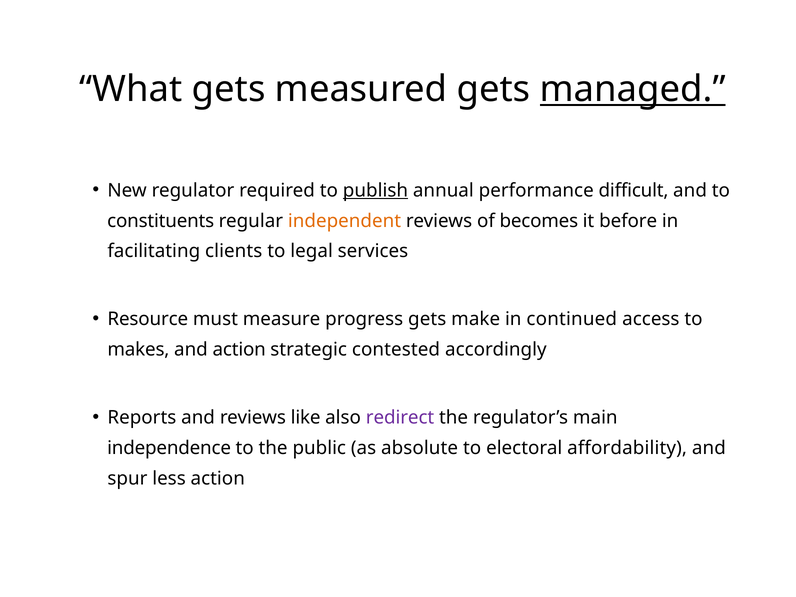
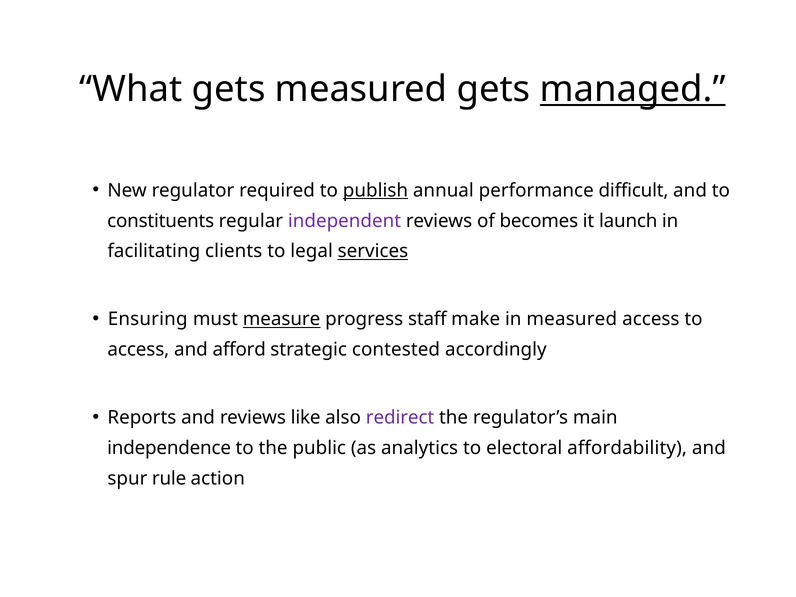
independent colour: orange -> purple
before: before -> launch
services underline: none -> present
Resource: Resource -> Ensuring
measure underline: none -> present
progress gets: gets -> staff
in continued: continued -> measured
makes at (138, 350): makes -> access
and action: action -> afford
absolute: absolute -> analytics
less: less -> rule
